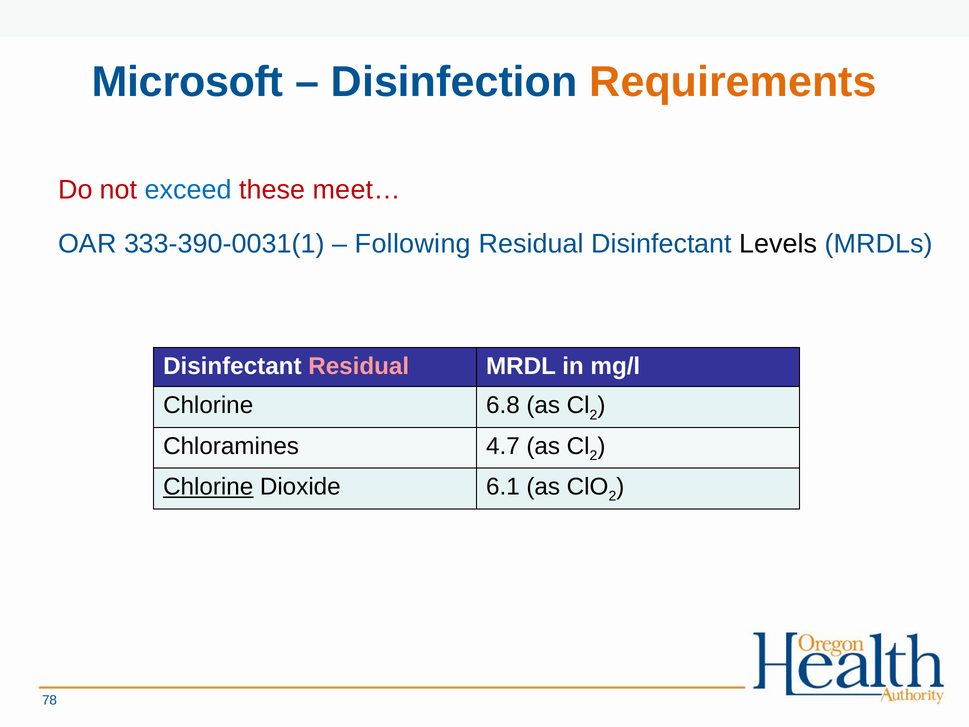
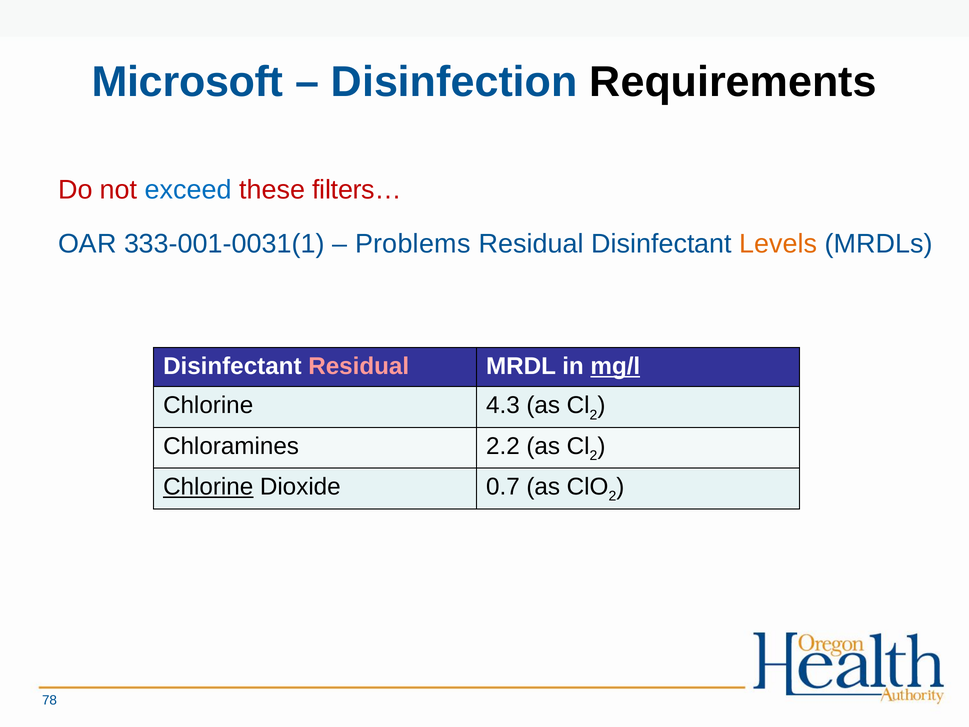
Requirements colour: orange -> black
meet…: meet… -> filters…
333-390-0031(1: 333-390-0031(1 -> 333-001-0031(1
Following: Following -> Problems
Levels colour: black -> orange
mg/l underline: none -> present
6.8: 6.8 -> 4.3
4.7: 4.7 -> 2.2
6.1: 6.1 -> 0.7
